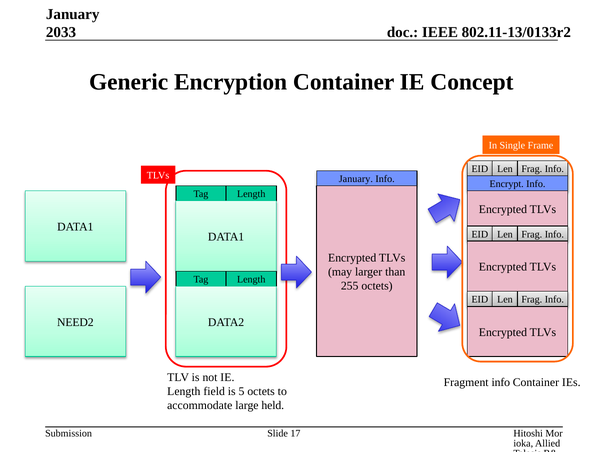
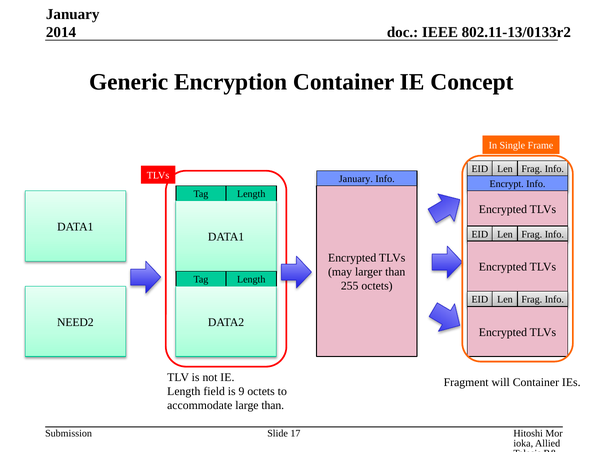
2033: 2033 -> 2014
Fragment info: info -> will
5: 5 -> 9
large held: held -> than
